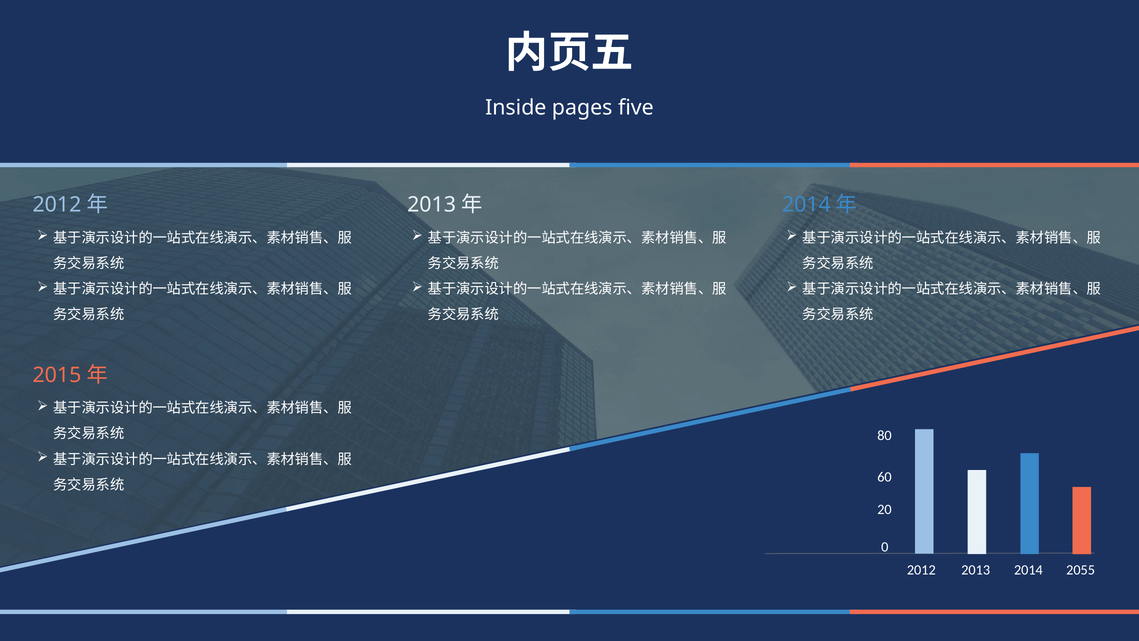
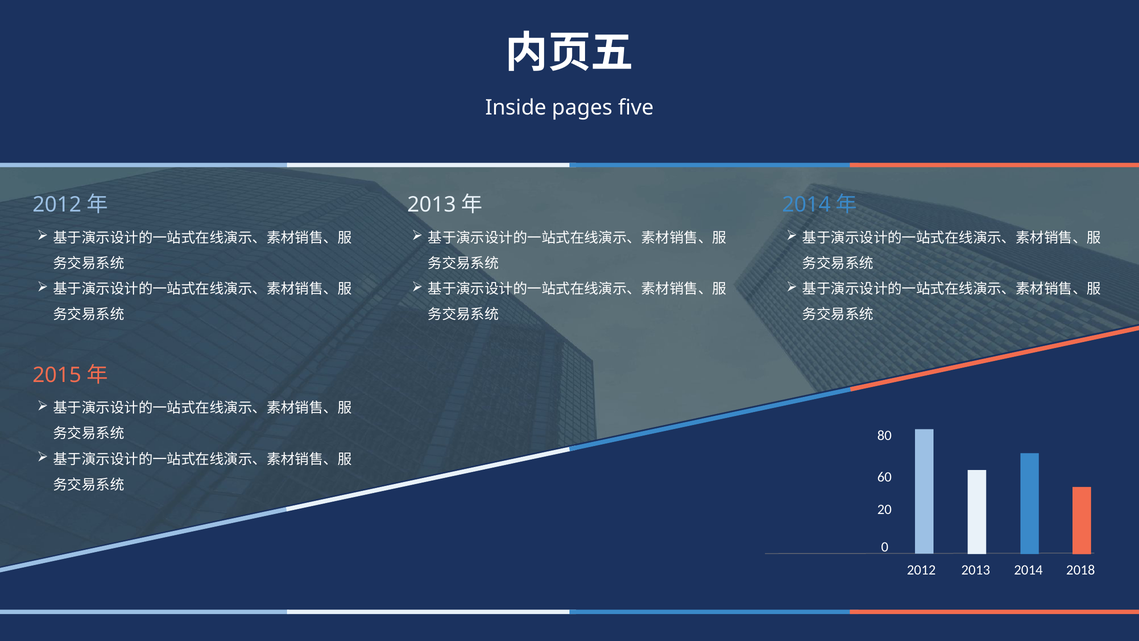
2055: 2055 -> 2018
